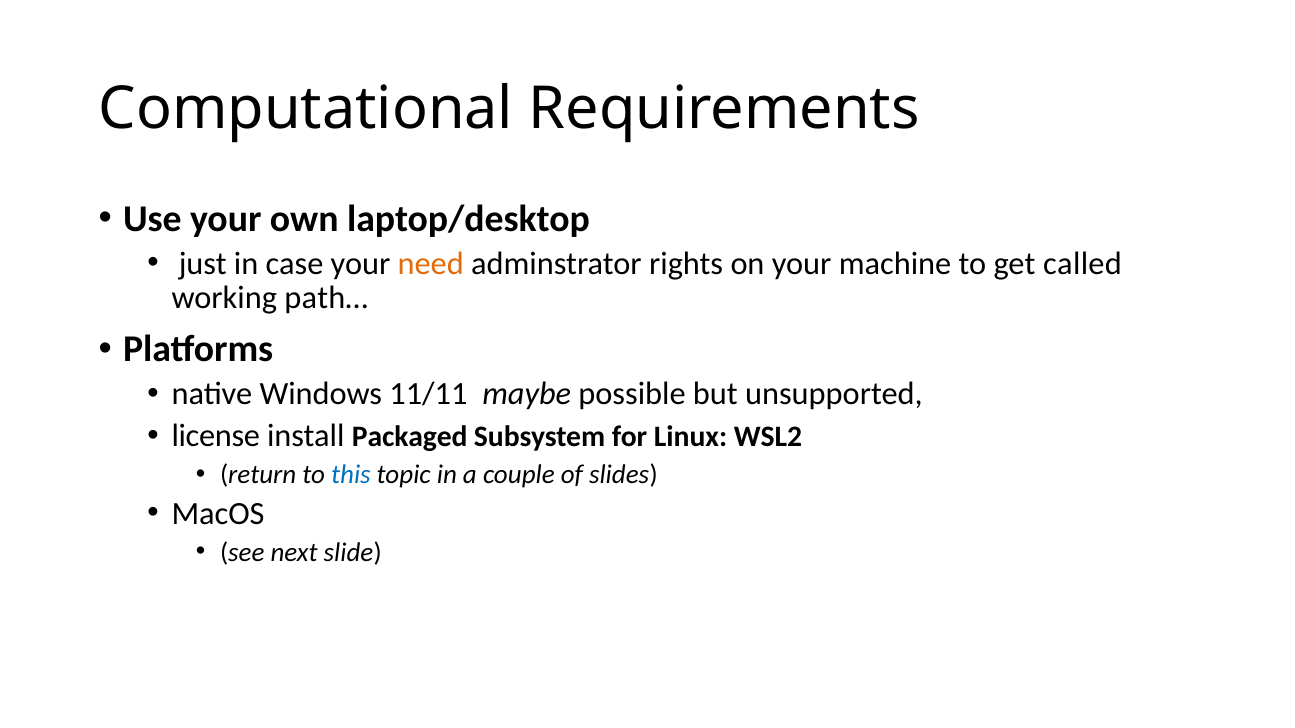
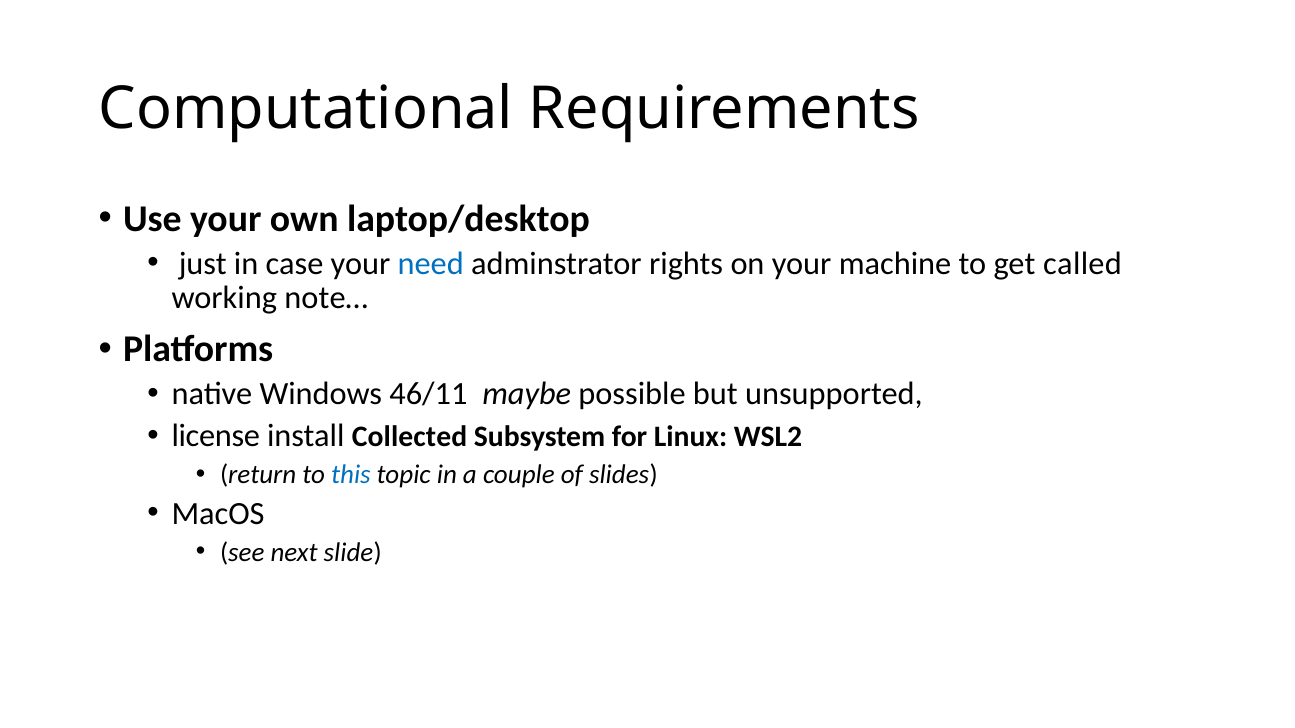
need colour: orange -> blue
path…: path… -> note…
11/11: 11/11 -> 46/11
Packaged: Packaged -> Collected
